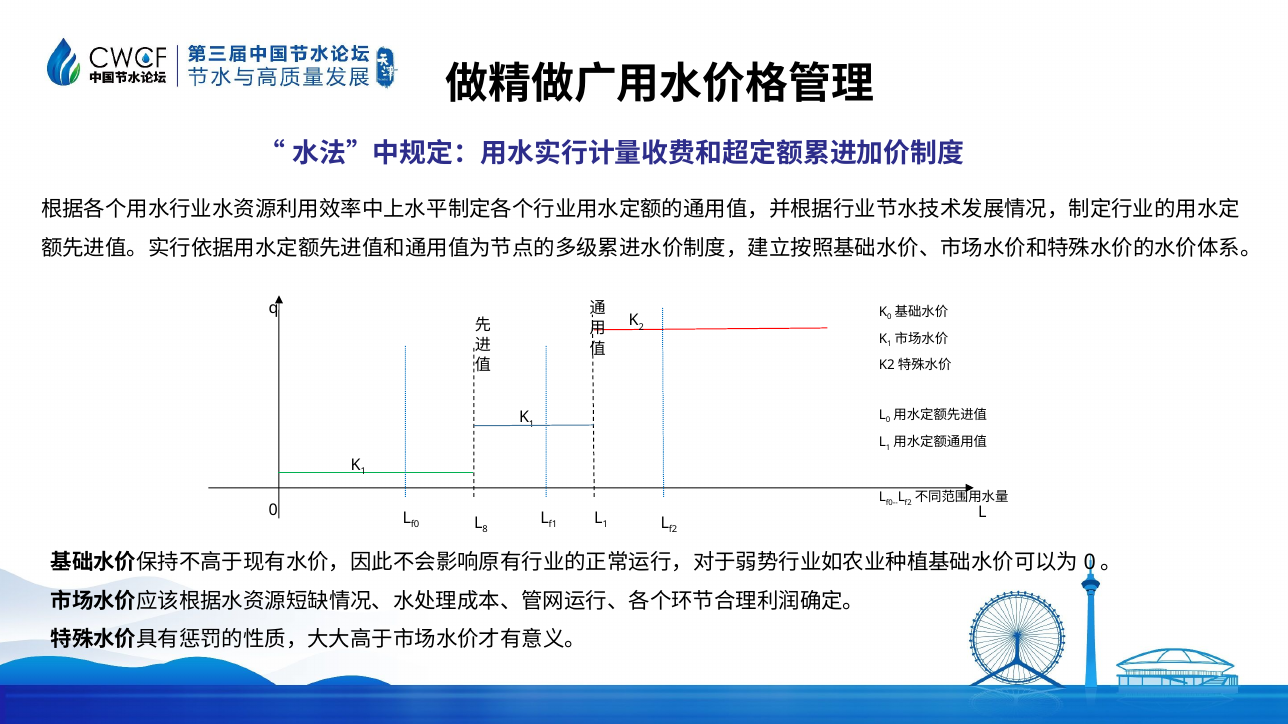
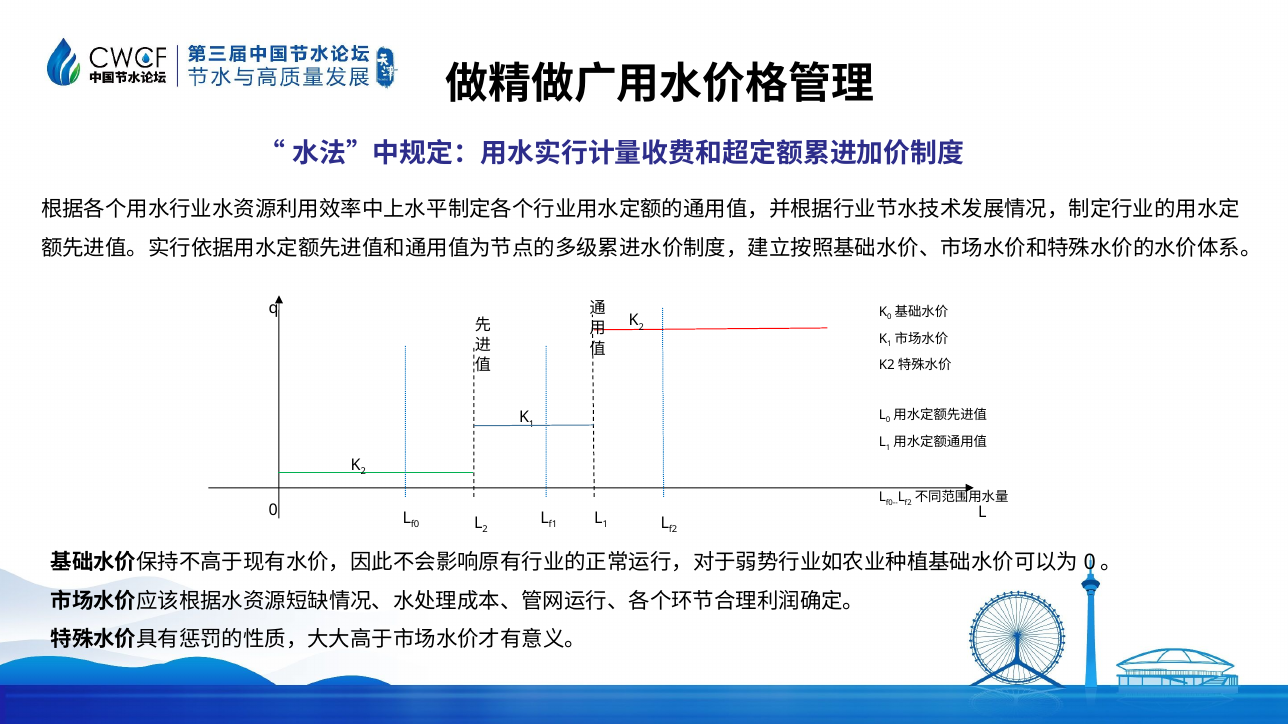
1 at (363, 472): 1 -> 2
L 8: 8 -> 2
